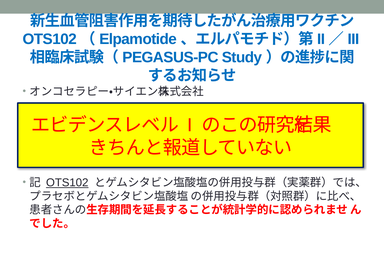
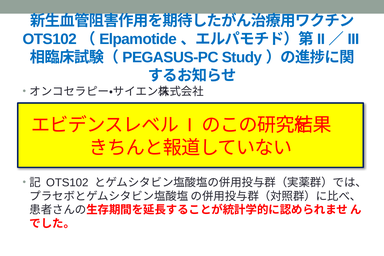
OTS102 at (67, 183) underline: present -> none
